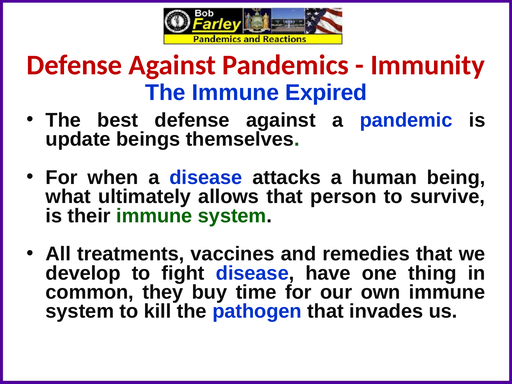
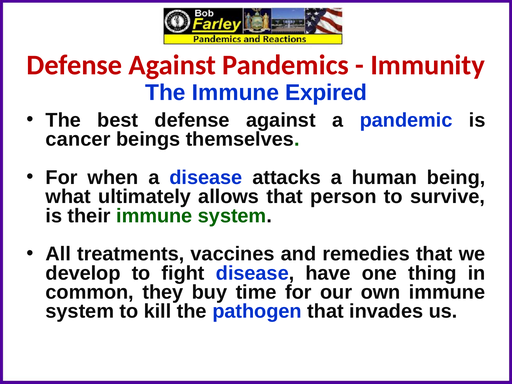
update: update -> cancer
